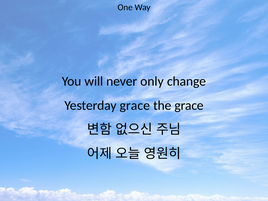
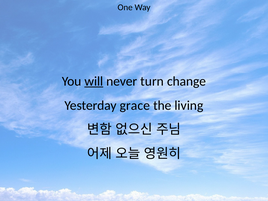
will underline: none -> present
only: only -> turn
the grace: grace -> living
